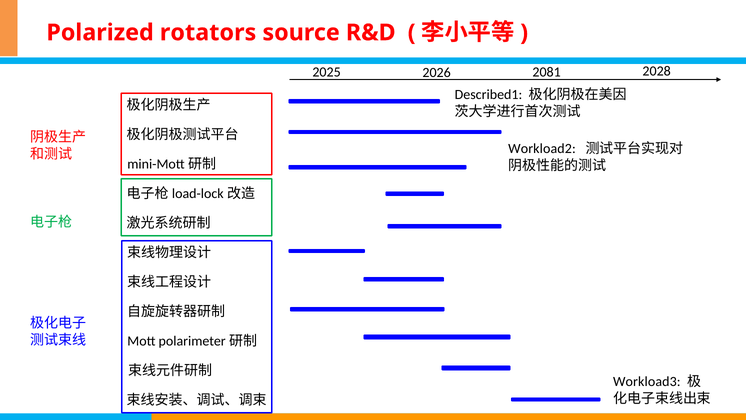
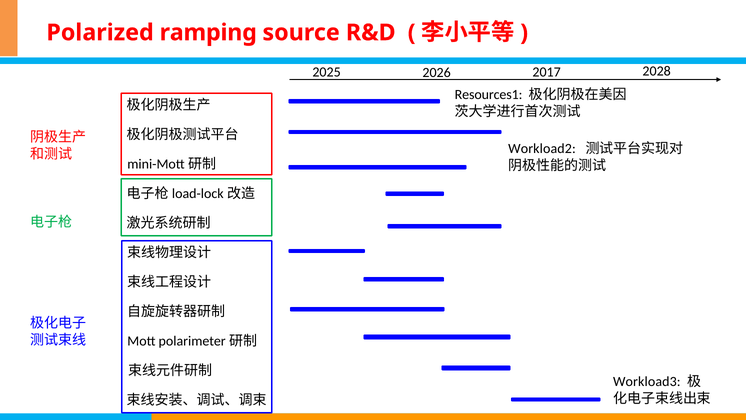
rotators: rotators -> ramping
2081: 2081 -> 2017
Described1: Described1 -> Resources1
